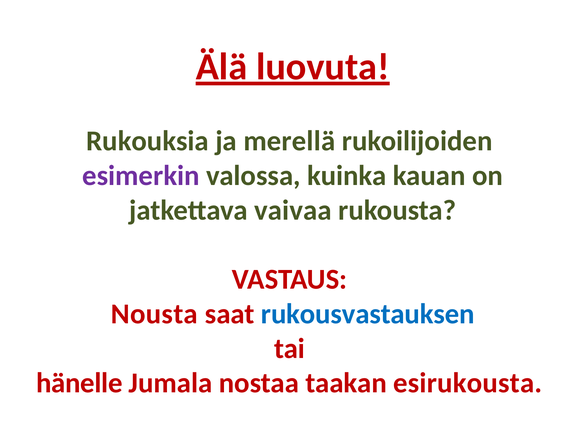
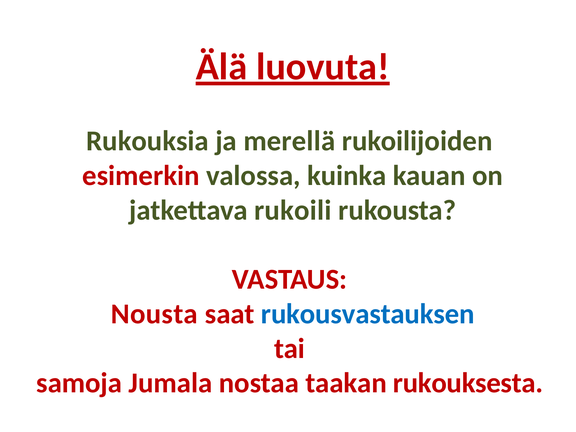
esimerkin colour: purple -> red
vaivaa: vaivaa -> rukoili
hänelle: hänelle -> samoja
esirukousta: esirukousta -> rukouksesta
